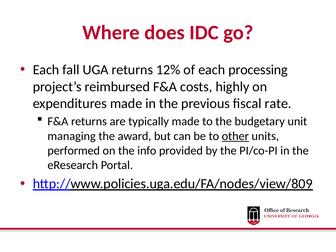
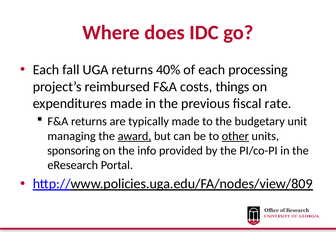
12%: 12% -> 40%
highly: highly -> things
award underline: none -> present
performed: performed -> sponsoring
